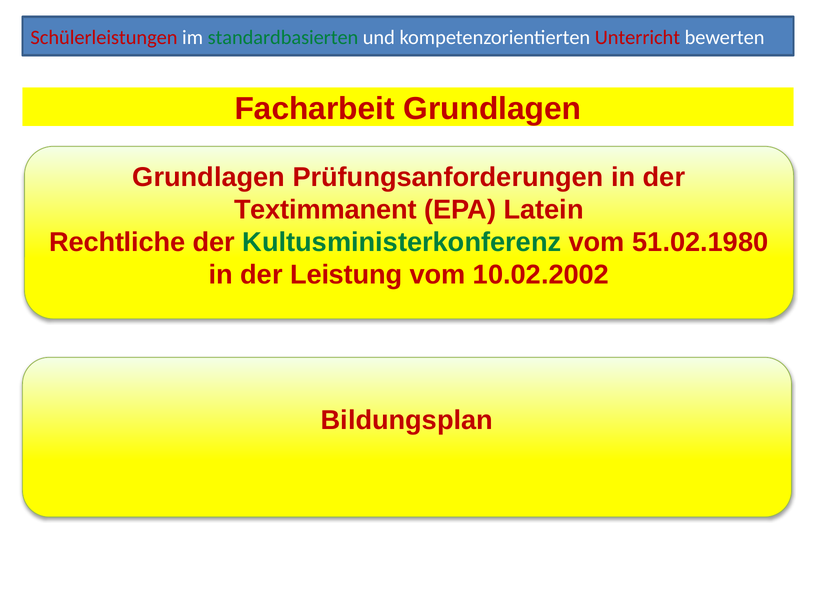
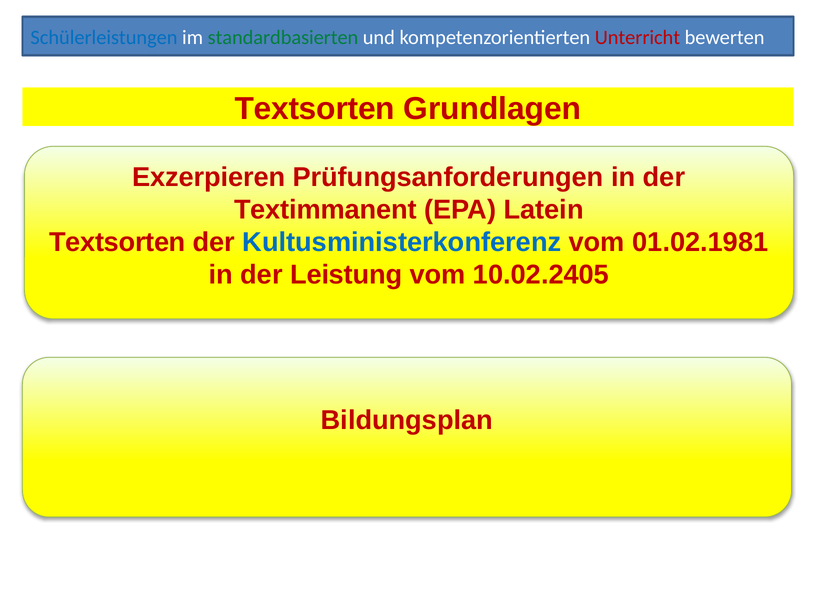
Schülerleistungen colour: red -> blue
Facharbeit at (315, 109): Facharbeit -> Textsorten
Grundlagen at (209, 177): Grundlagen -> Exzerpieren
Rechtliche at (117, 242): Rechtliche -> Textsorten
Kultusministerkonferenz colour: green -> blue
51.02.1980: 51.02.1980 -> 01.02.1981
10.02.2002: 10.02.2002 -> 10.02.2405
